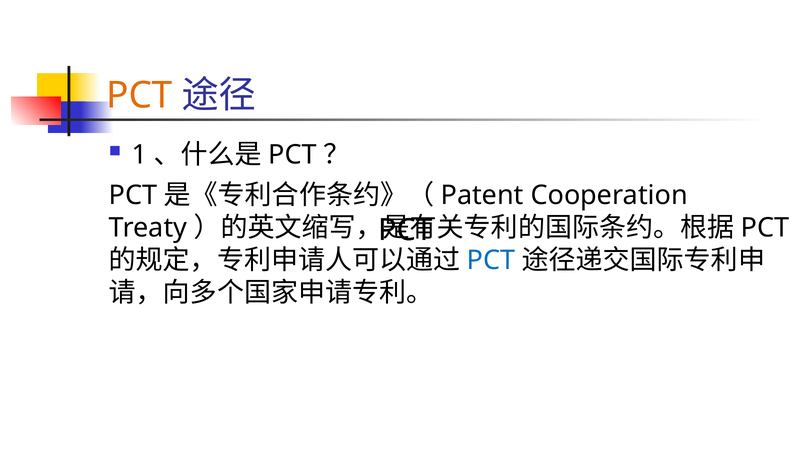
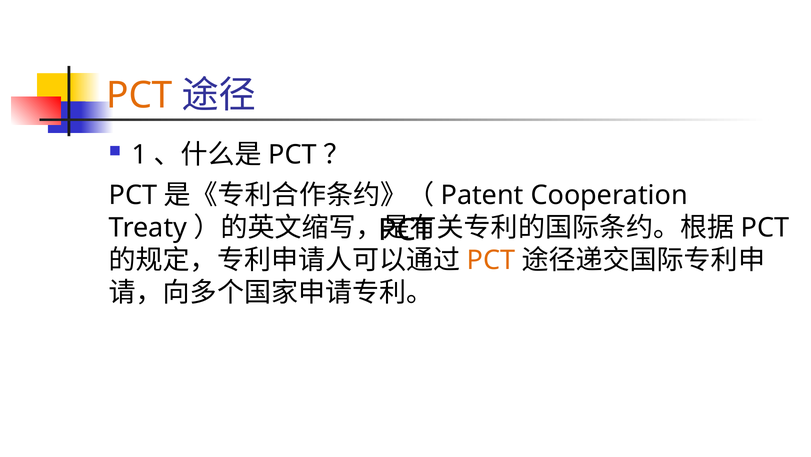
PCT at (491, 260) colour: blue -> orange
